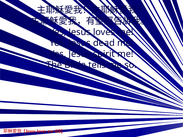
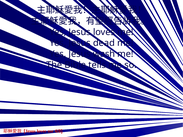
spirit: spirit -> wash
